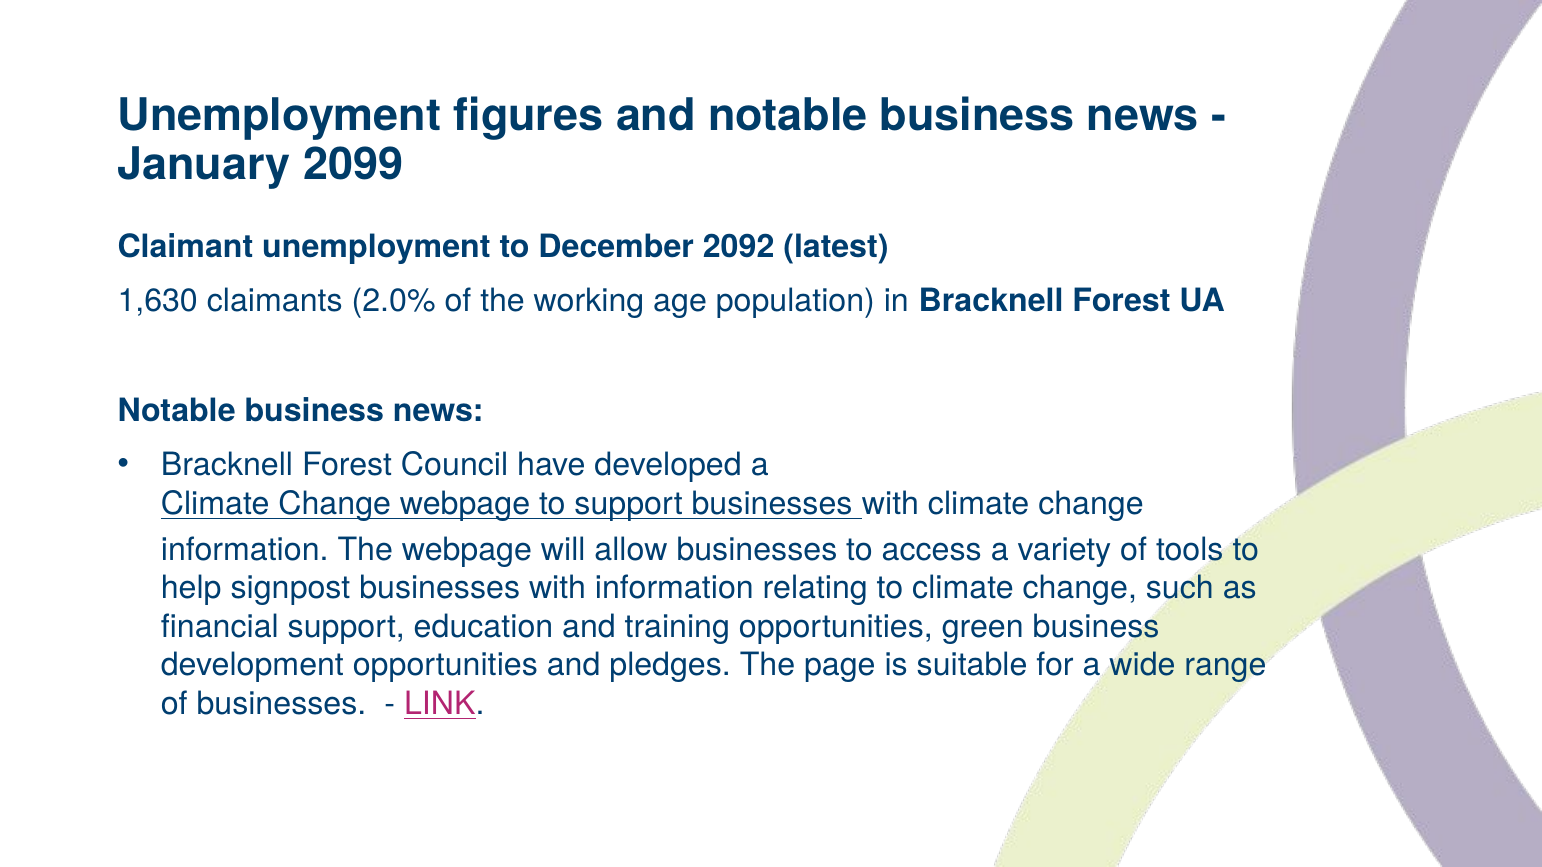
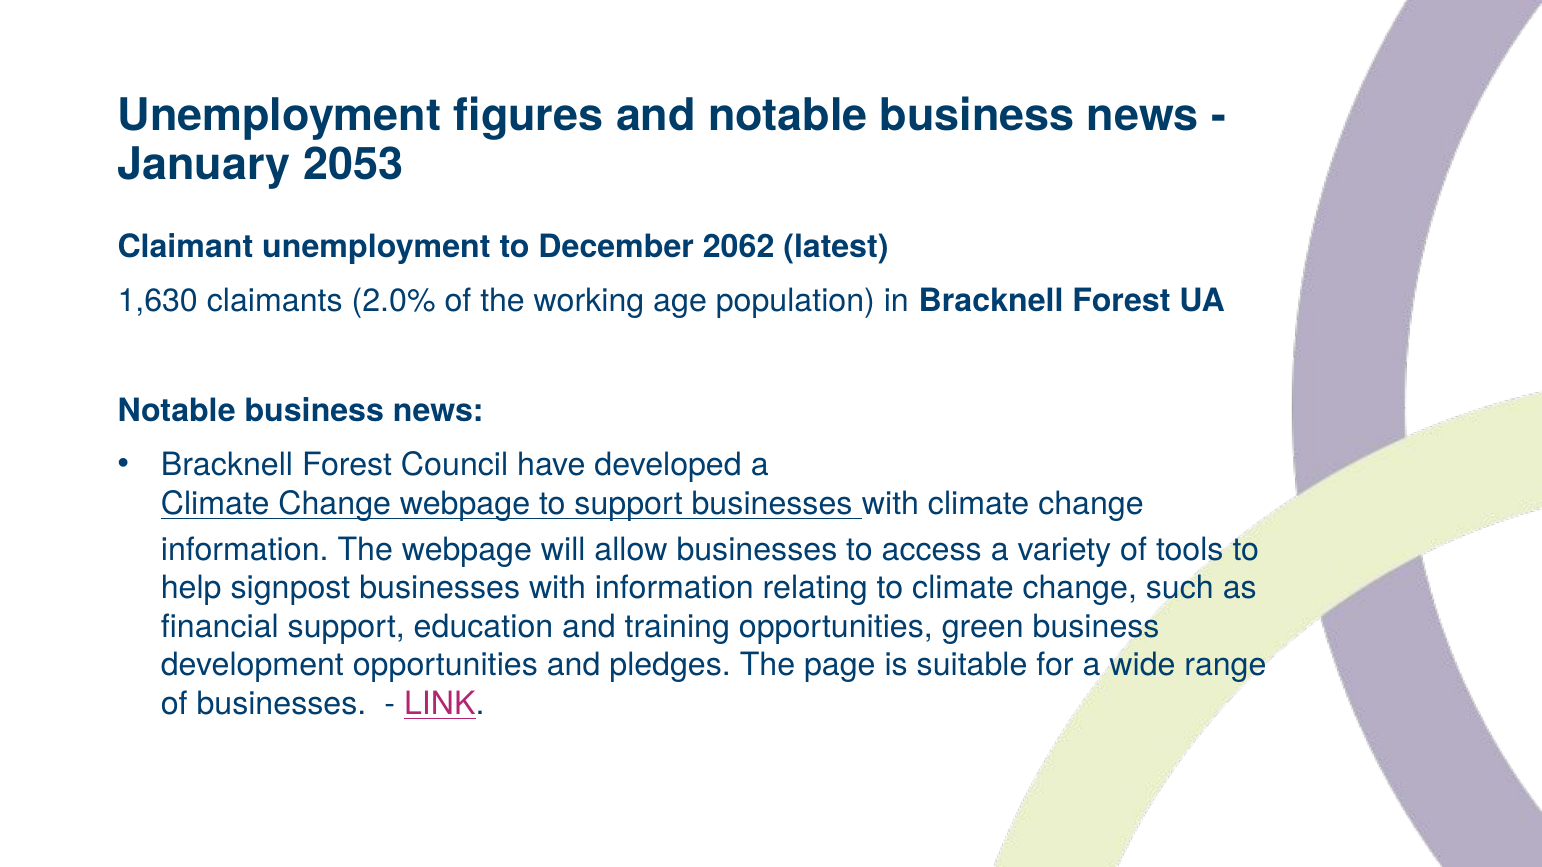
2099: 2099 -> 2053
2092: 2092 -> 2062
